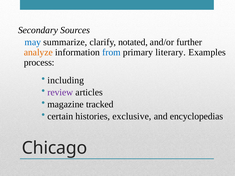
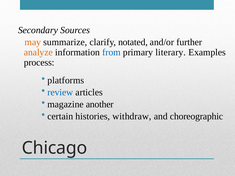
may colour: blue -> orange
including: including -> platforms
review colour: purple -> blue
tracked: tracked -> another
exclusive: exclusive -> withdraw
encyclopedias: encyclopedias -> choreographic
